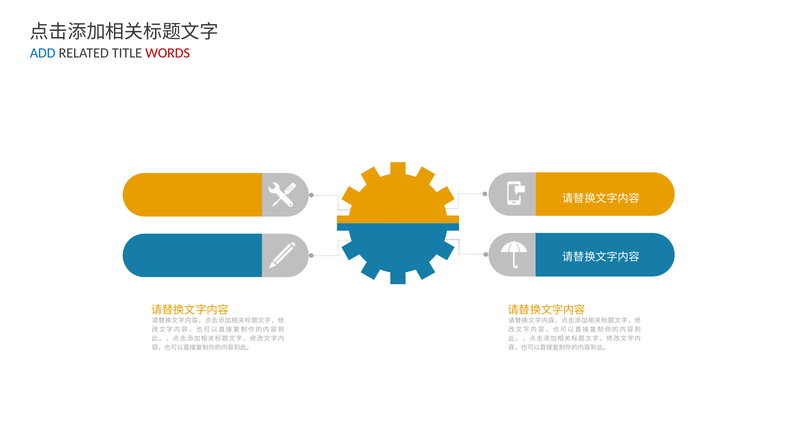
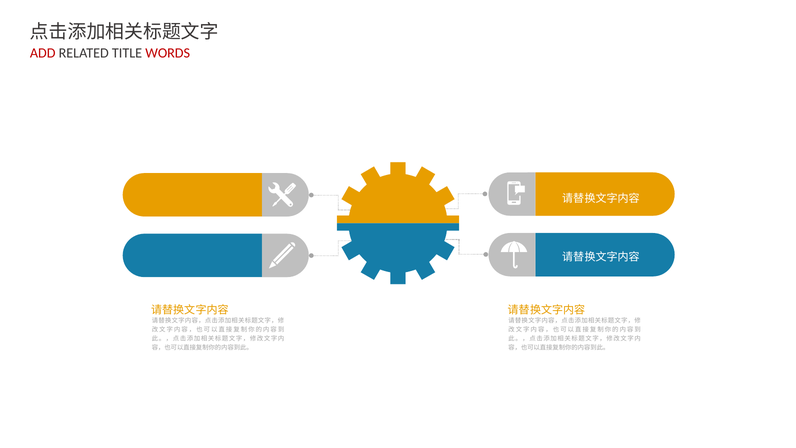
ADD colour: blue -> red
